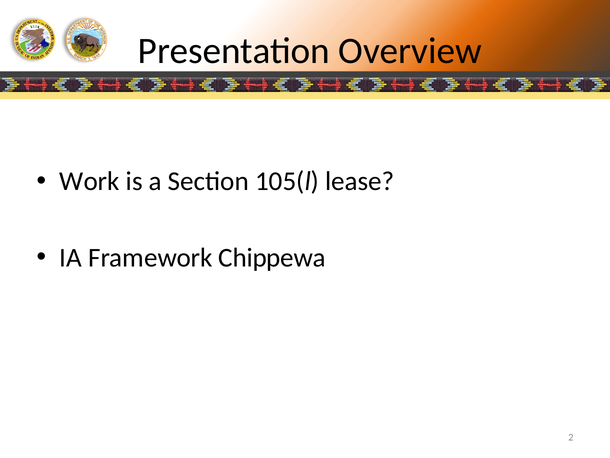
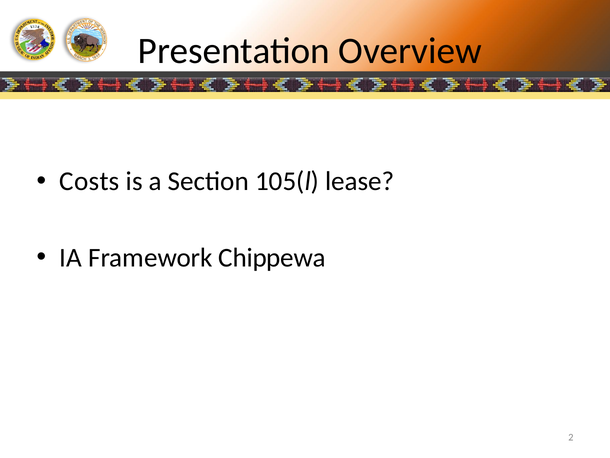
Work: Work -> Costs
